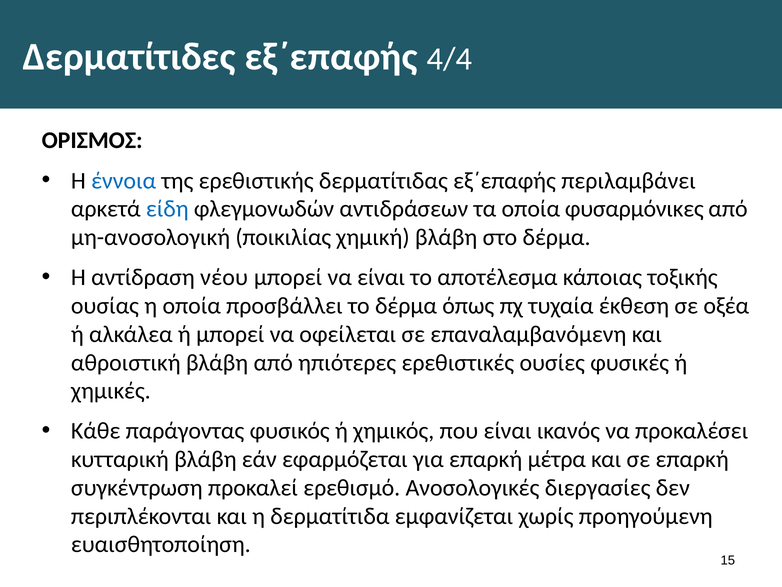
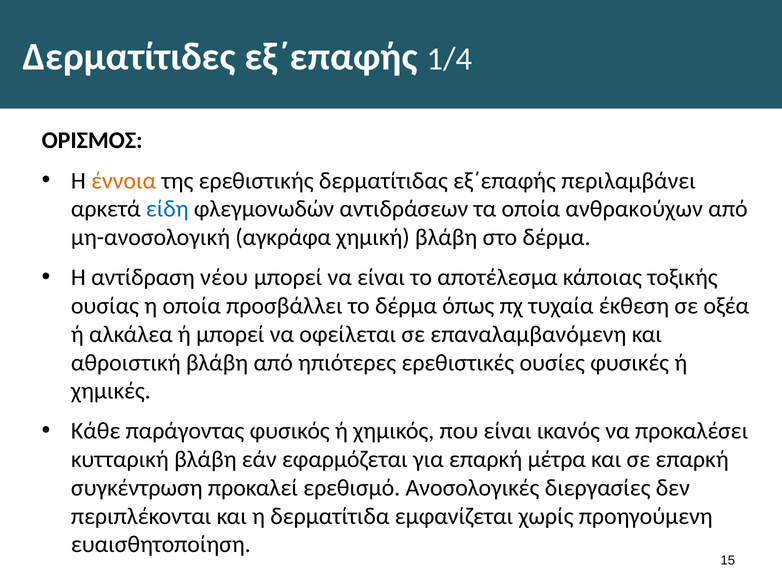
4/4: 4/4 -> 1/4
έννοια colour: blue -> orange
φυσαρμόνικες: φυσαρμόνικες -> ανθρακούχων
ποικιλίας: ποικιλίας -> αγκράφα
